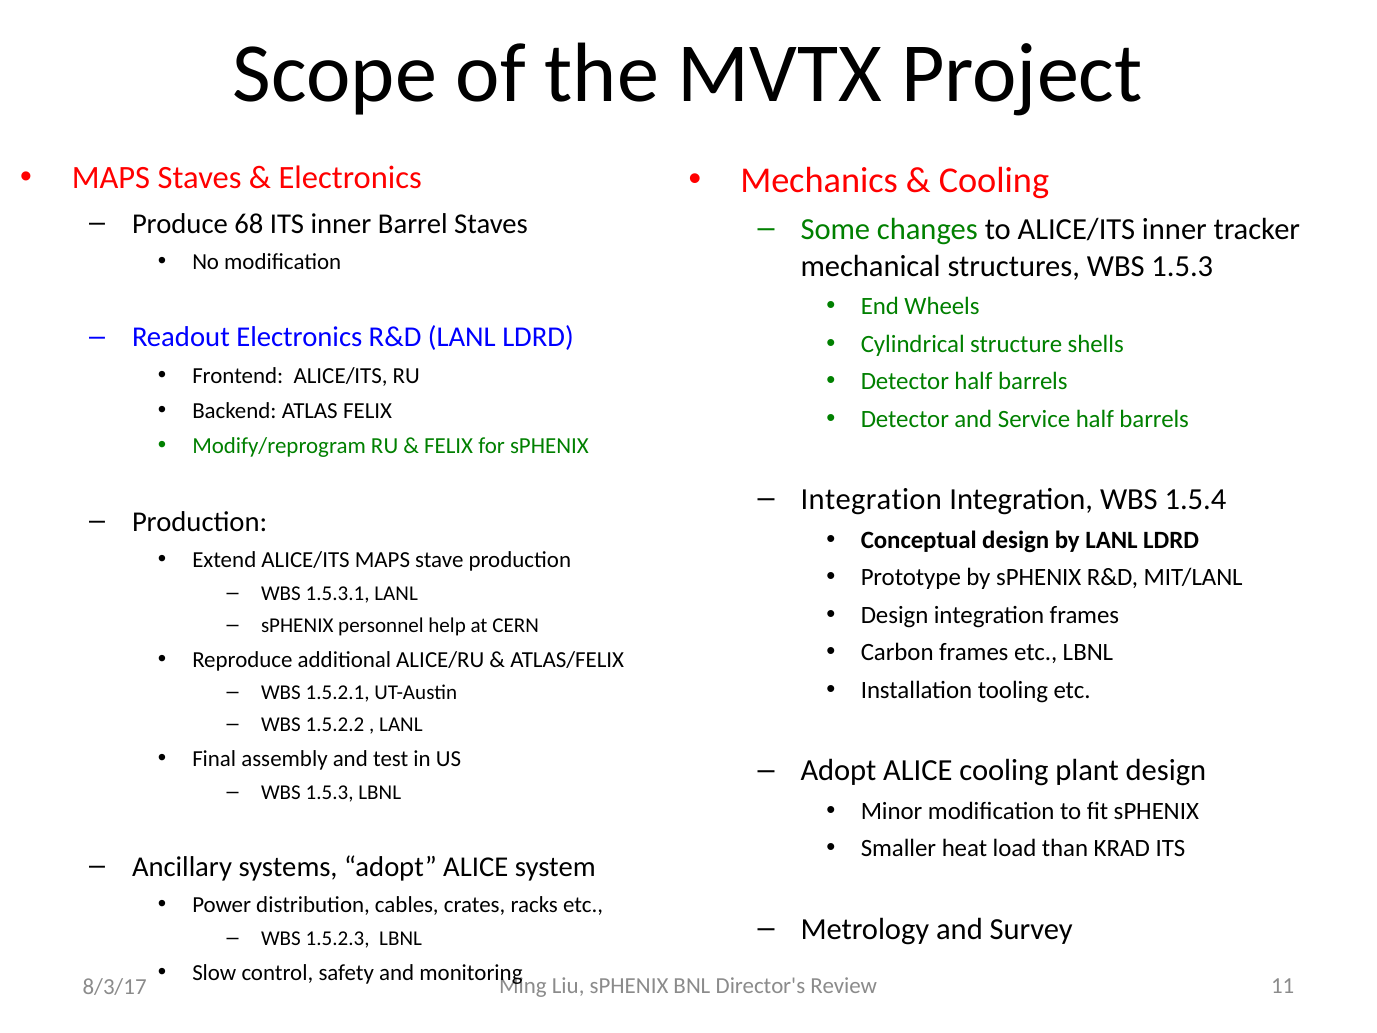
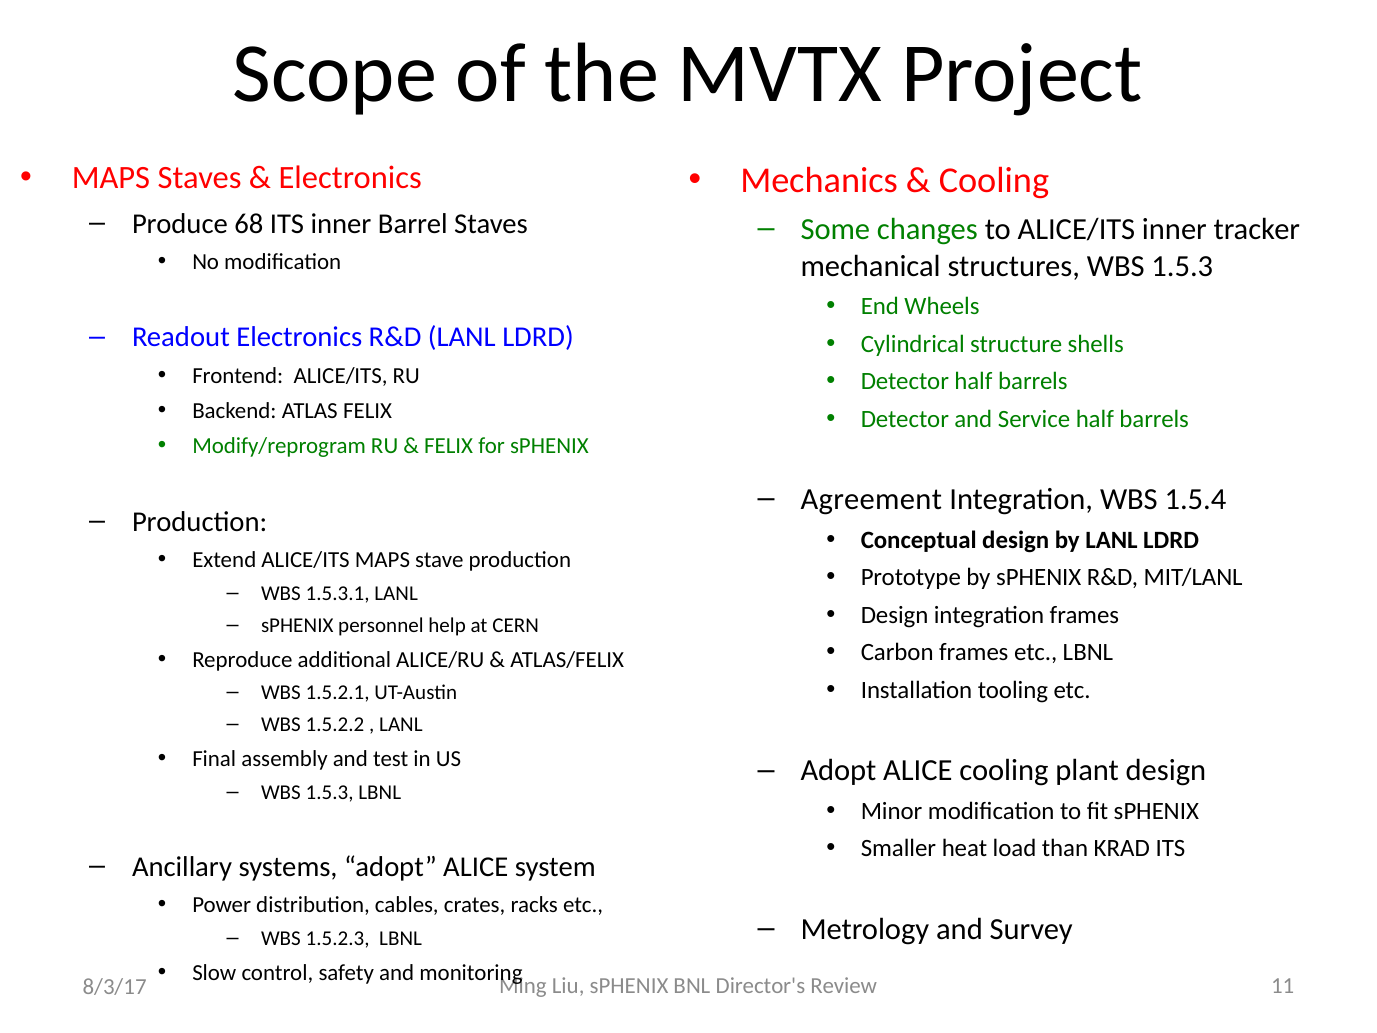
Integration at (871, 499): Integration -> Agreement
